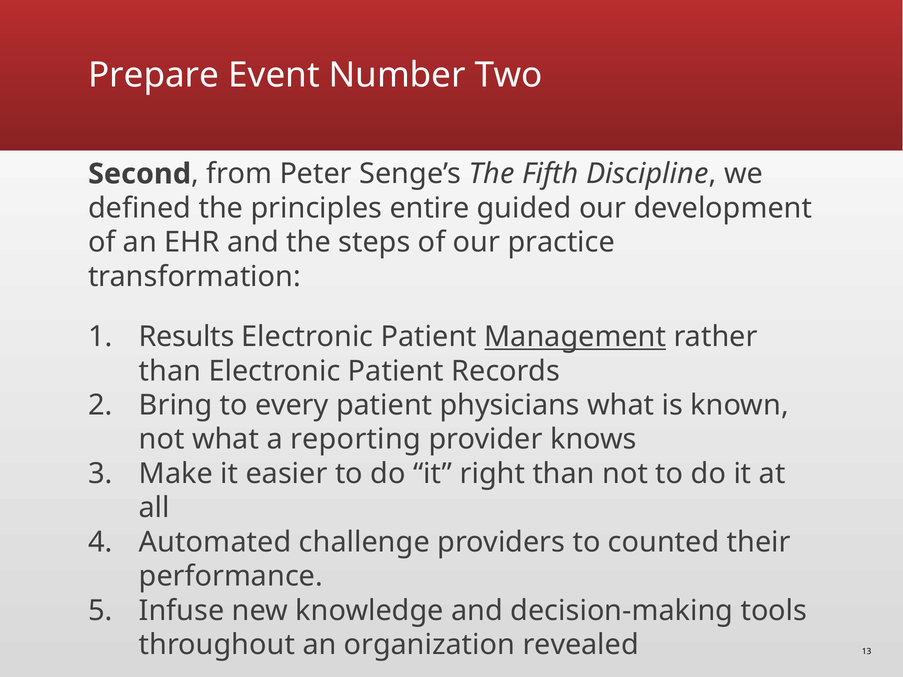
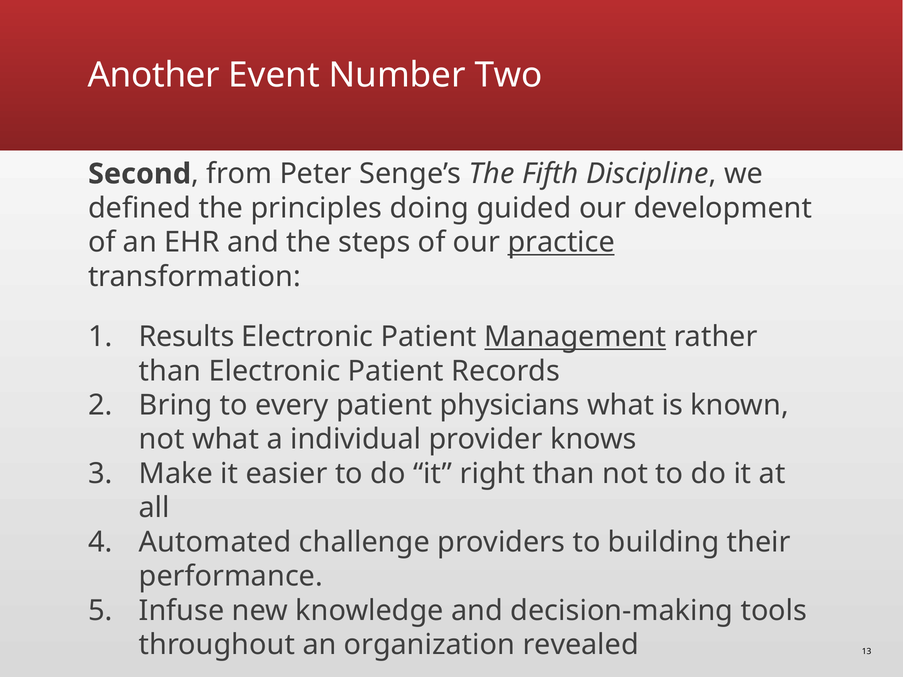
Prepare: Prepare -> Another
entire: entire -> doing
practice underline: none -> present
reporting: reporting -> individual
counted: counted -> building
